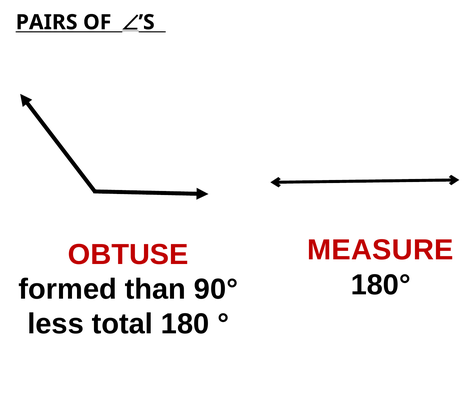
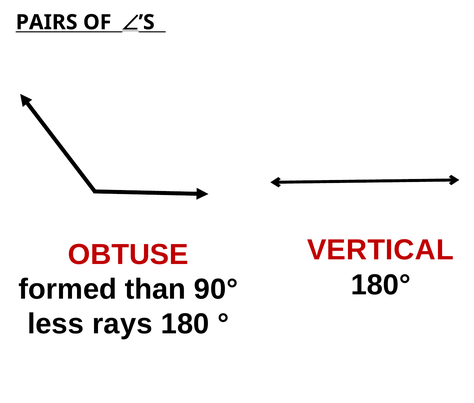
MEASURE: MEASURE -> VERTICAL
total: total -> rays
